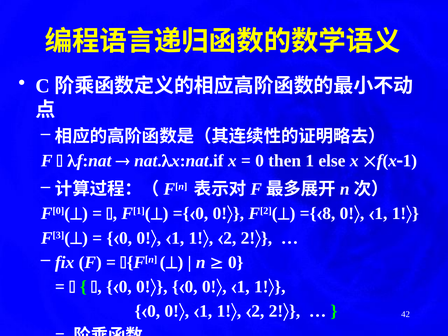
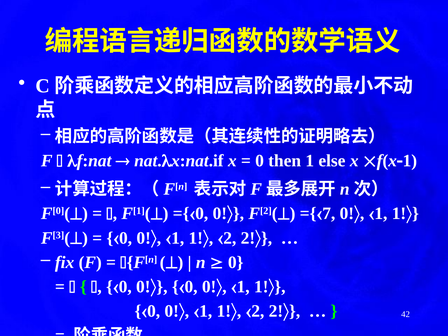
8: 8 -> 7
